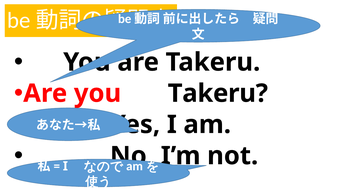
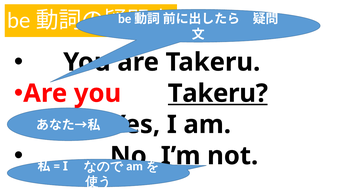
Takeru at (218, 94) underline: none -> present
